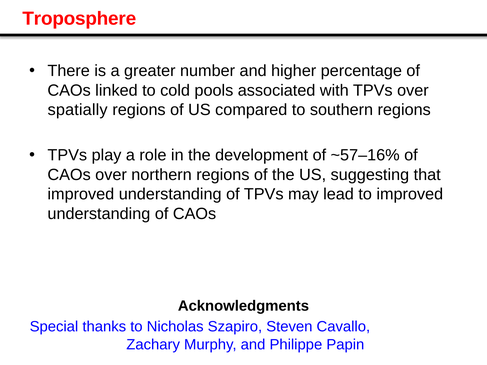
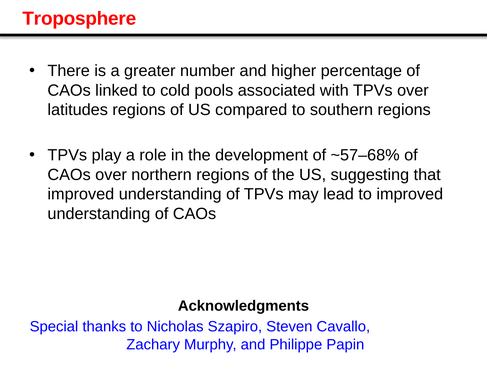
spatially: spatially -> latitudes
~57–16%: ~57–16% -> ~57–68%
